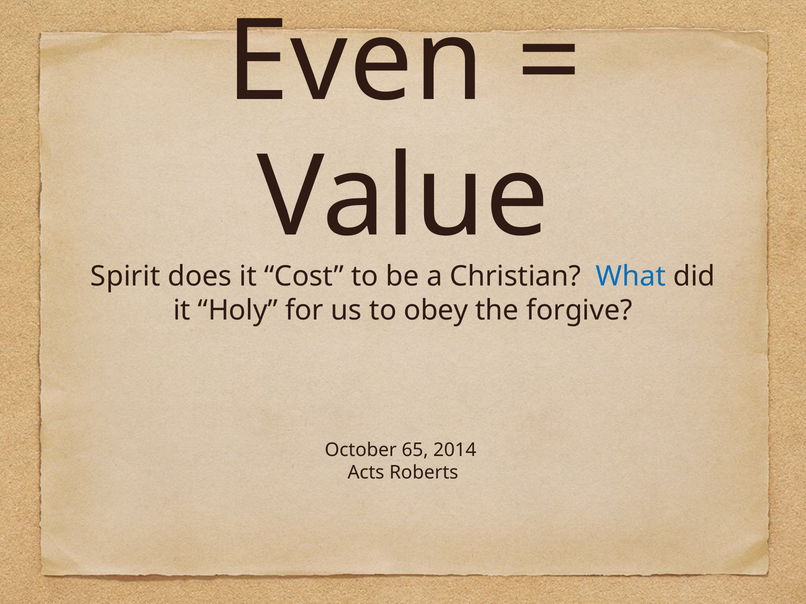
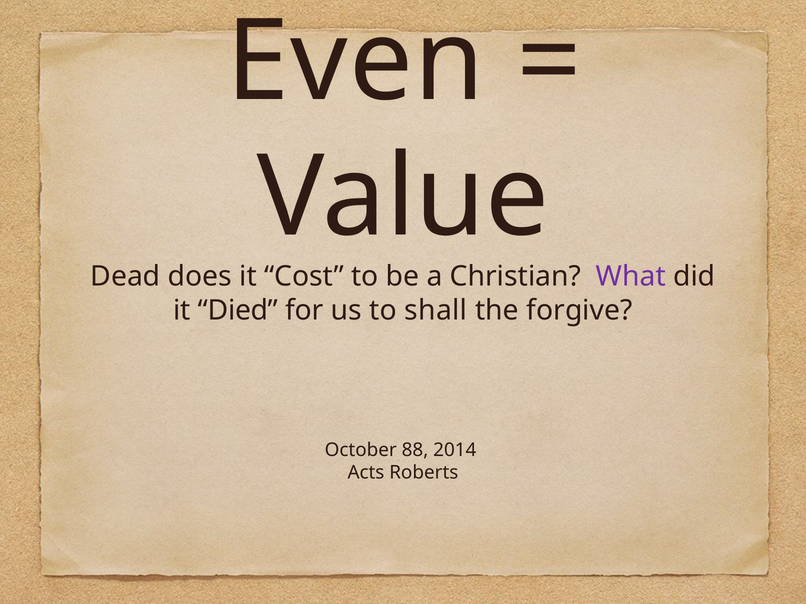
Spirit: Spirit -> Dead
What colour: blue -> purple
Holy: Holy -> Died
obey: obey -> shall
65: 65 -> 88
